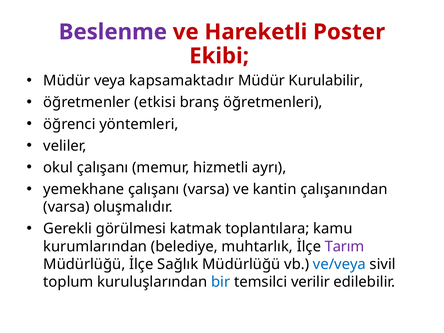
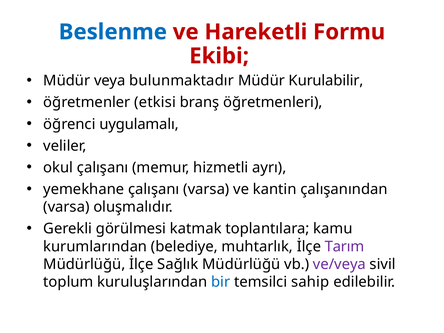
Beslenme colour: purple -> blue
Poster: Poster -> Formu
kapsamaktadır: kapsamaktadır -> bulunmaktadır
yöntemleri: yöntemleri -> uygulamalı
ve/veya colour: blue -> purple
verilir: verilir -> sahip
